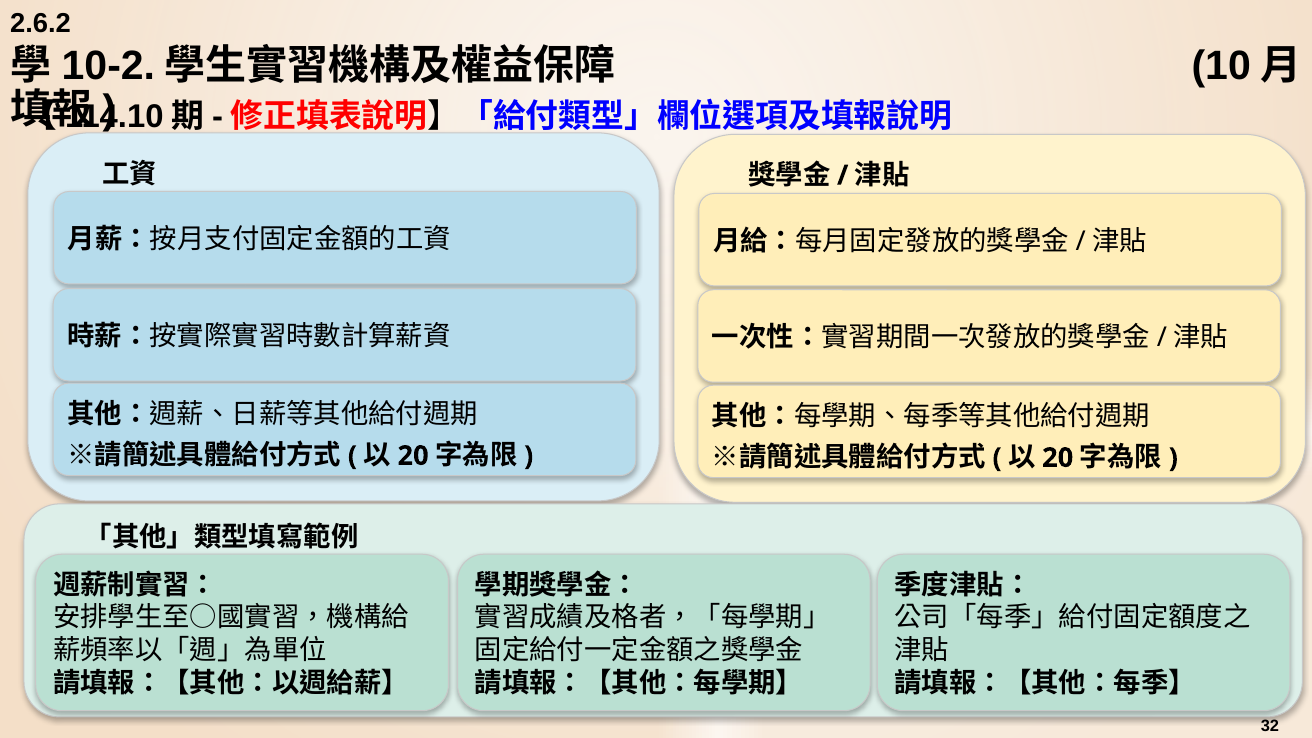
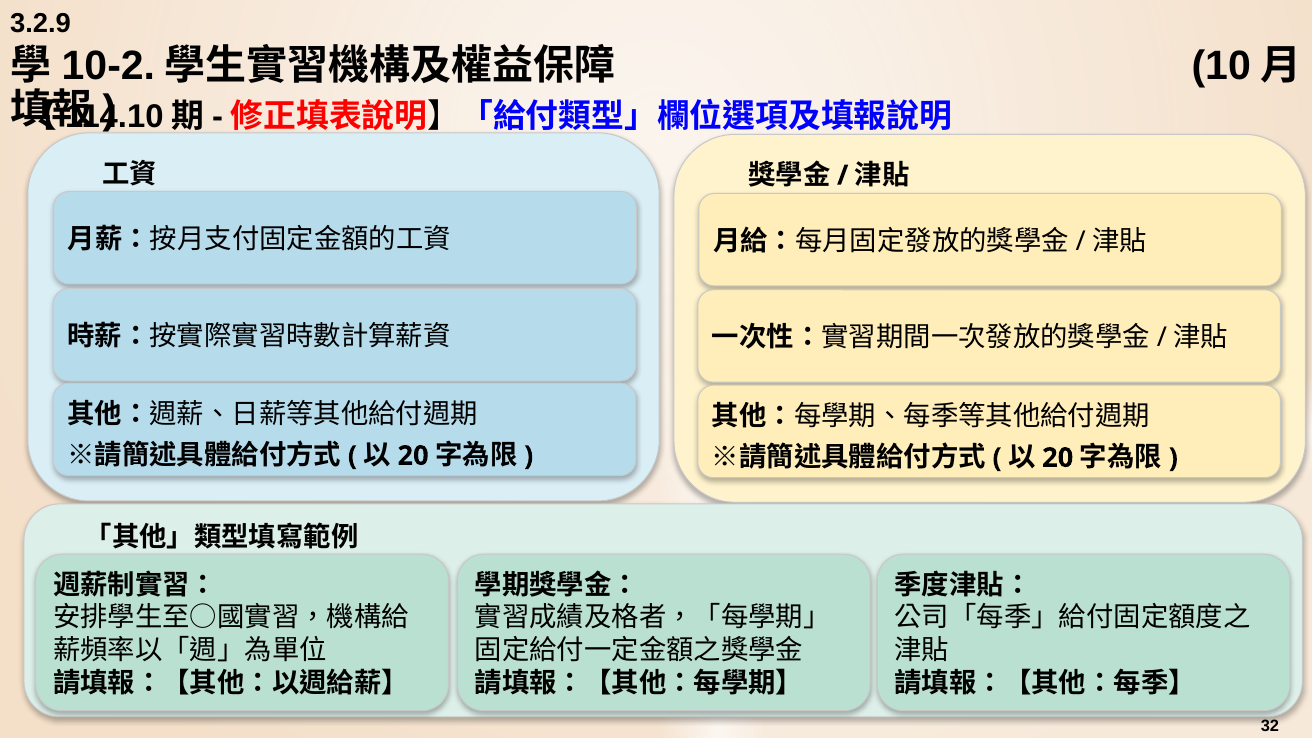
2.6.2: 2.6.2 -> 3.2.9
